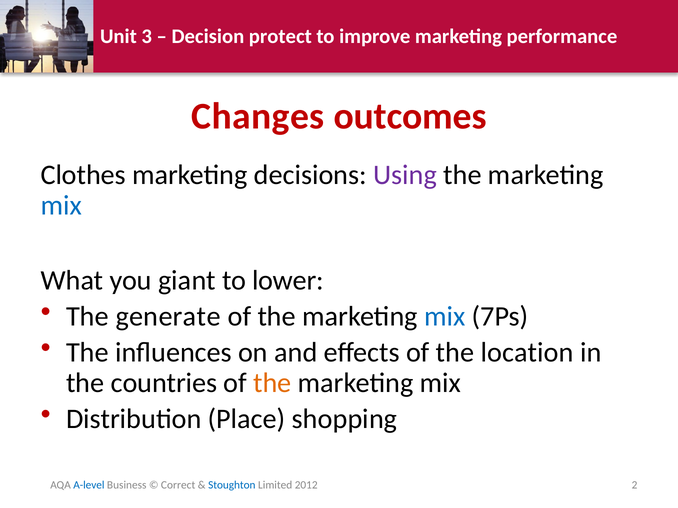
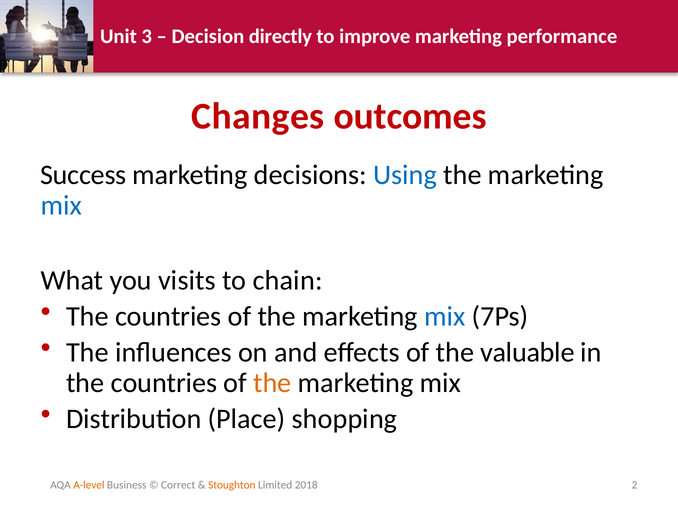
protect: protect -> directly
Clothes: Clothes -> Success
Using colour: purple -> blue
giant: giant -> visits
lower: lower -> chain
generate at (168, 317): generate -> countries
location: location -> valuable
A-level colour: blue -> orange
Stoughton colour: blue -> orange
2012: 2012 -> 2018
